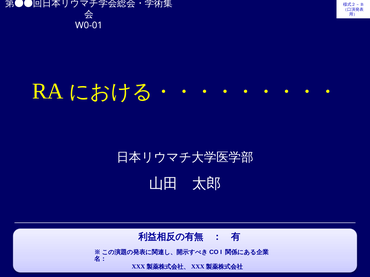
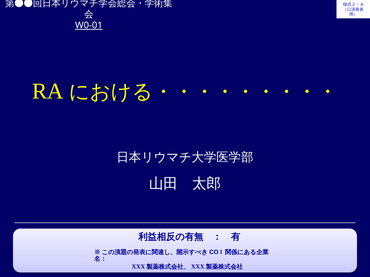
W0-01 underline: none -> present
